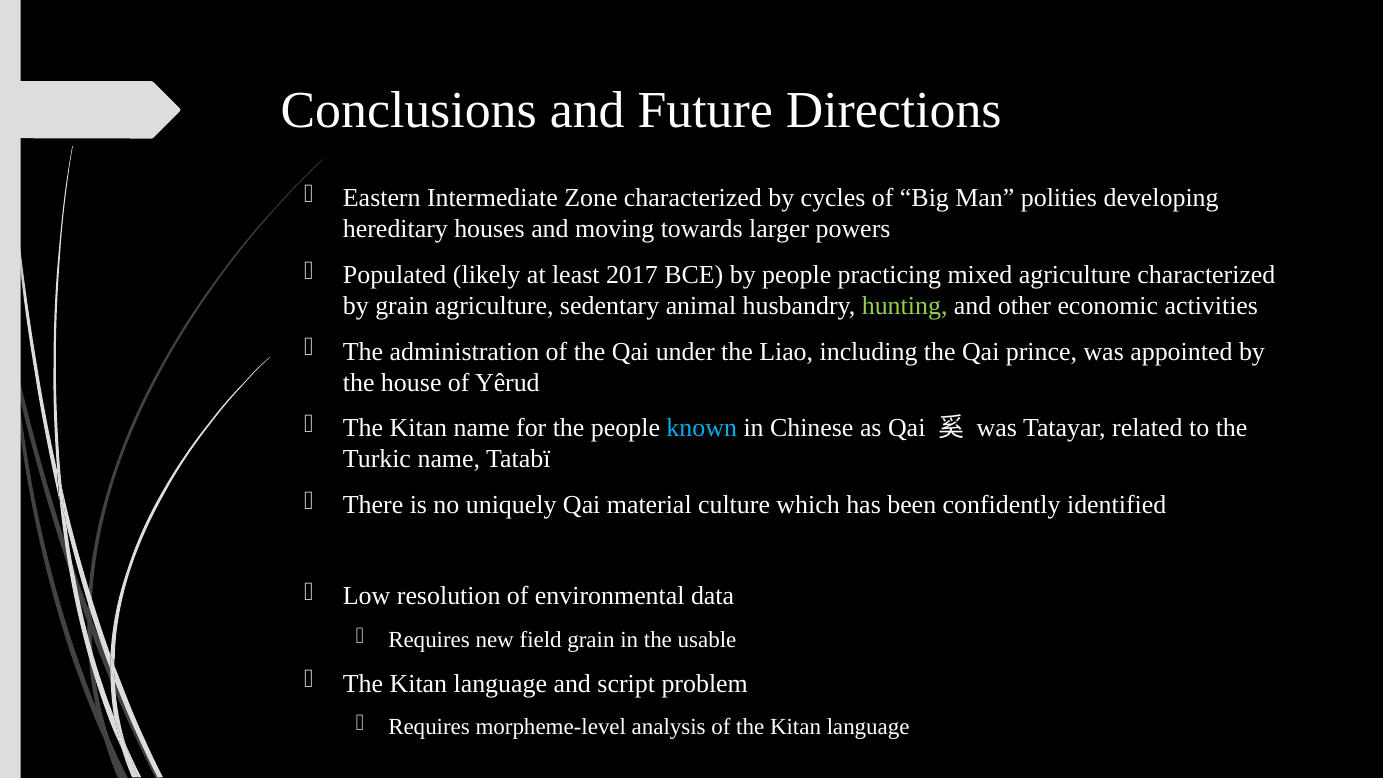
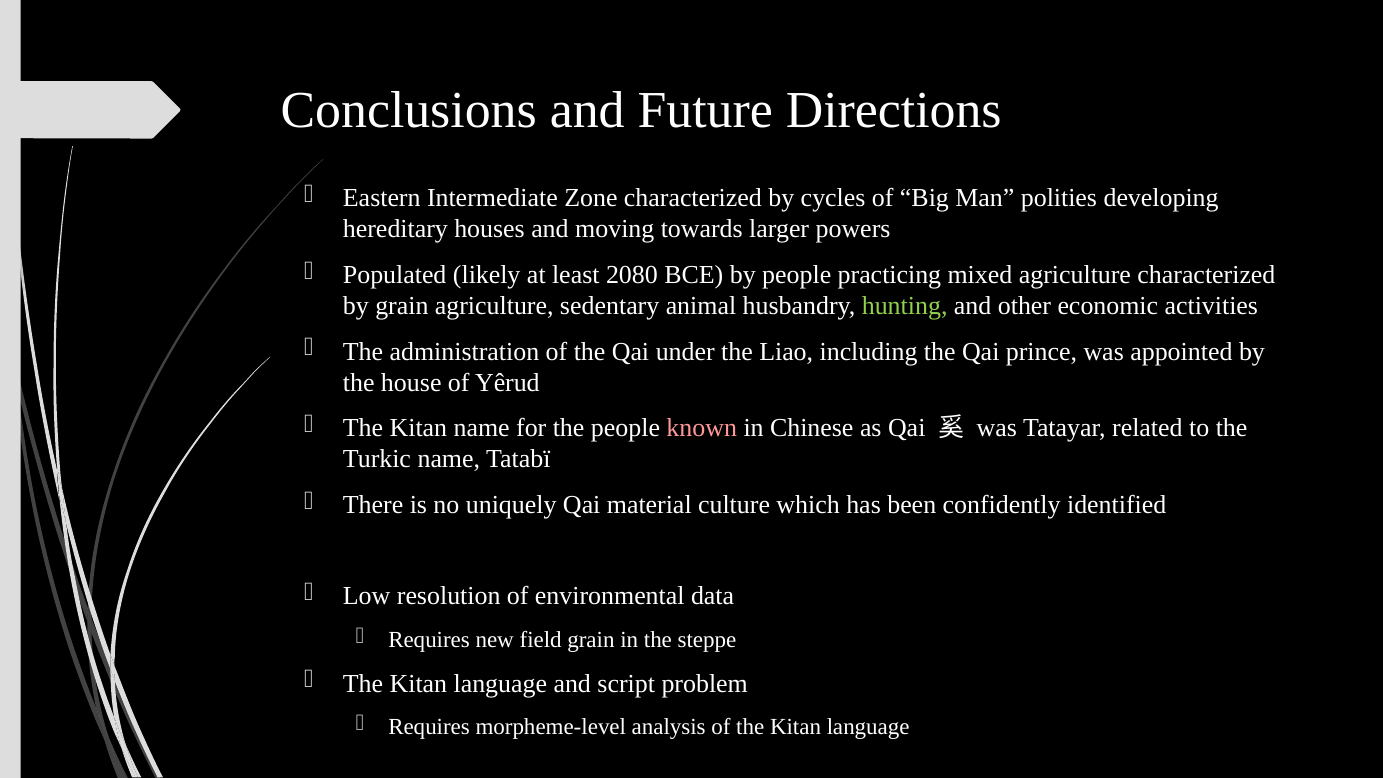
2017: 2017 -> 2080
known colour: light blue -> pink
usable: usable -> steppe
